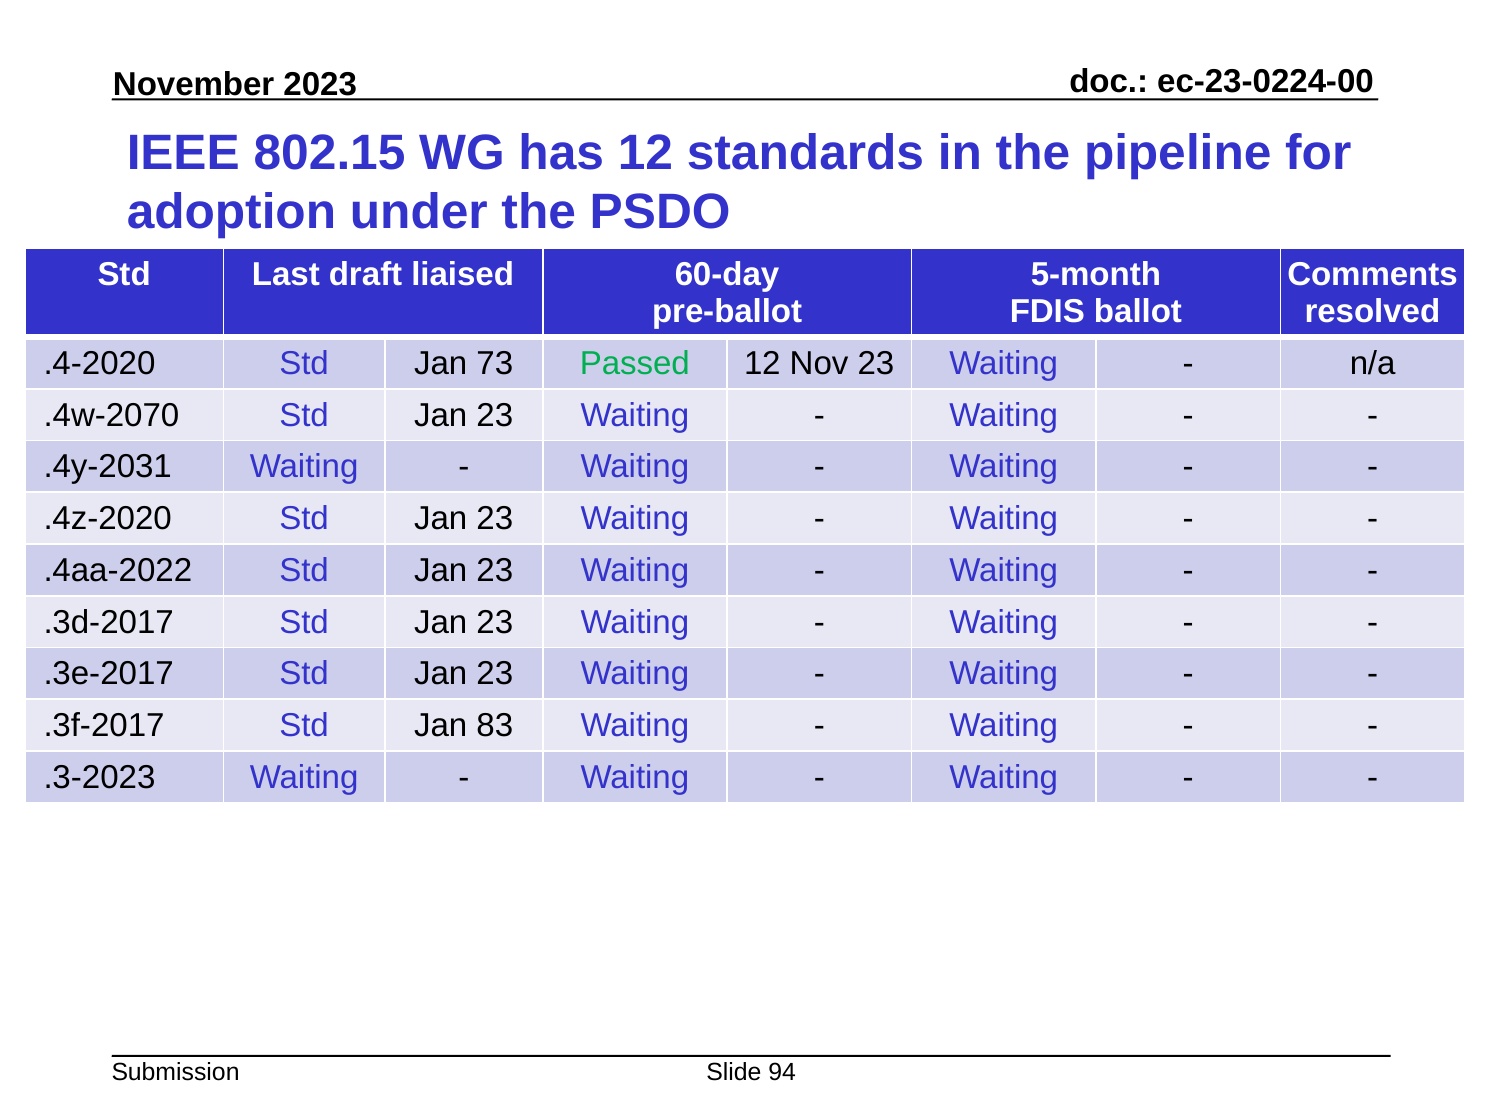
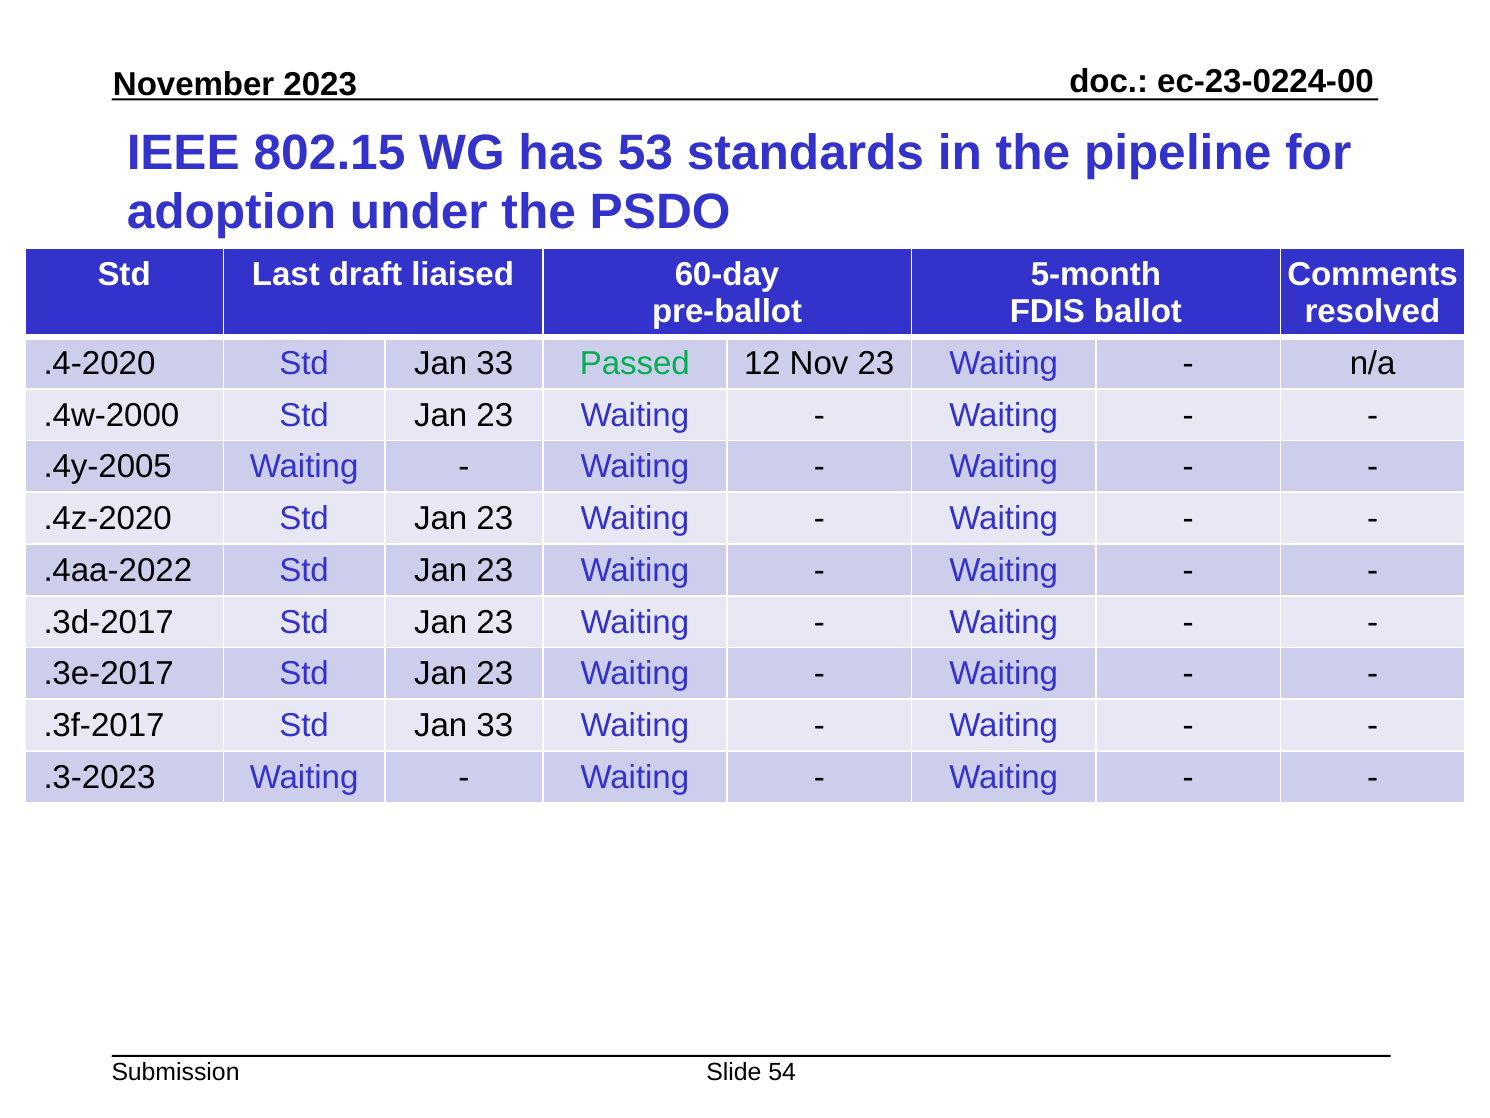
has 12: 12 -> 53
.4-2020 Std Jan 73: 73 -> 33
.4w-2070: .4w-2070 -> .4w-2000
.4y-2031: .4y-2031 -> .4y-2005
.3f-2017 Std Jan 83: 83 -> 33
94: 94 -> 54
